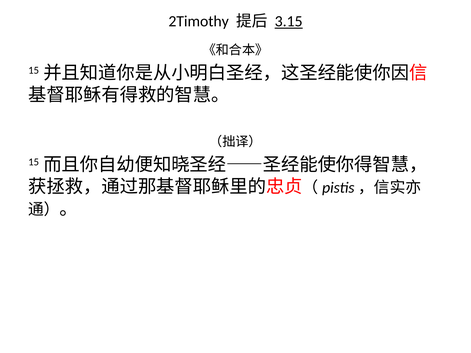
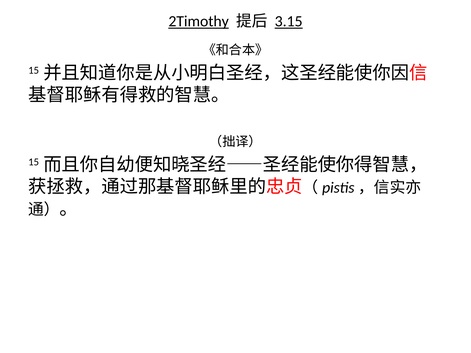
2Timothy underline: none -> present
